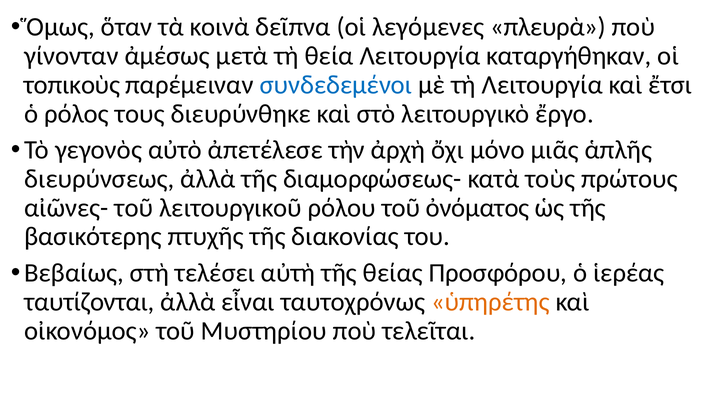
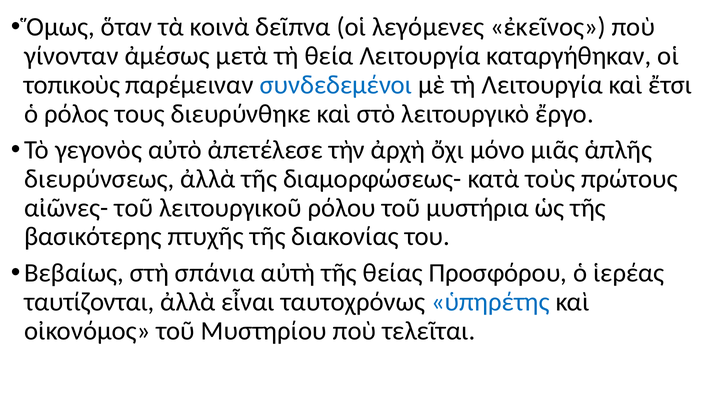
πλευρὰ: πλευρὰ -> ἐκεῖνος
ὀνόματος: ὀνόματος -> μυστήρια
τελέσει: τελέσει -> σπάνια
ὑπηρέτης colour: orange -> blue
